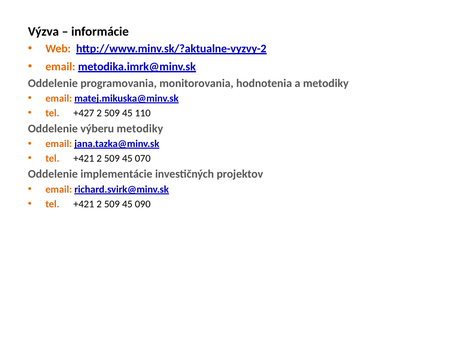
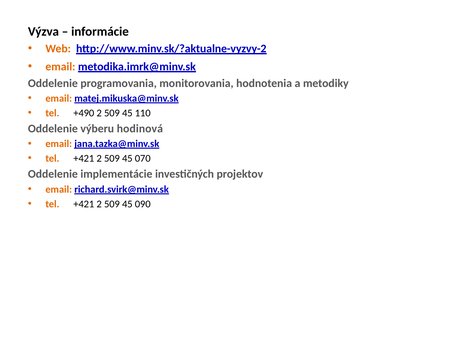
+427: +427 -> +490
výberu metodiky: metodiky -> hodinová
